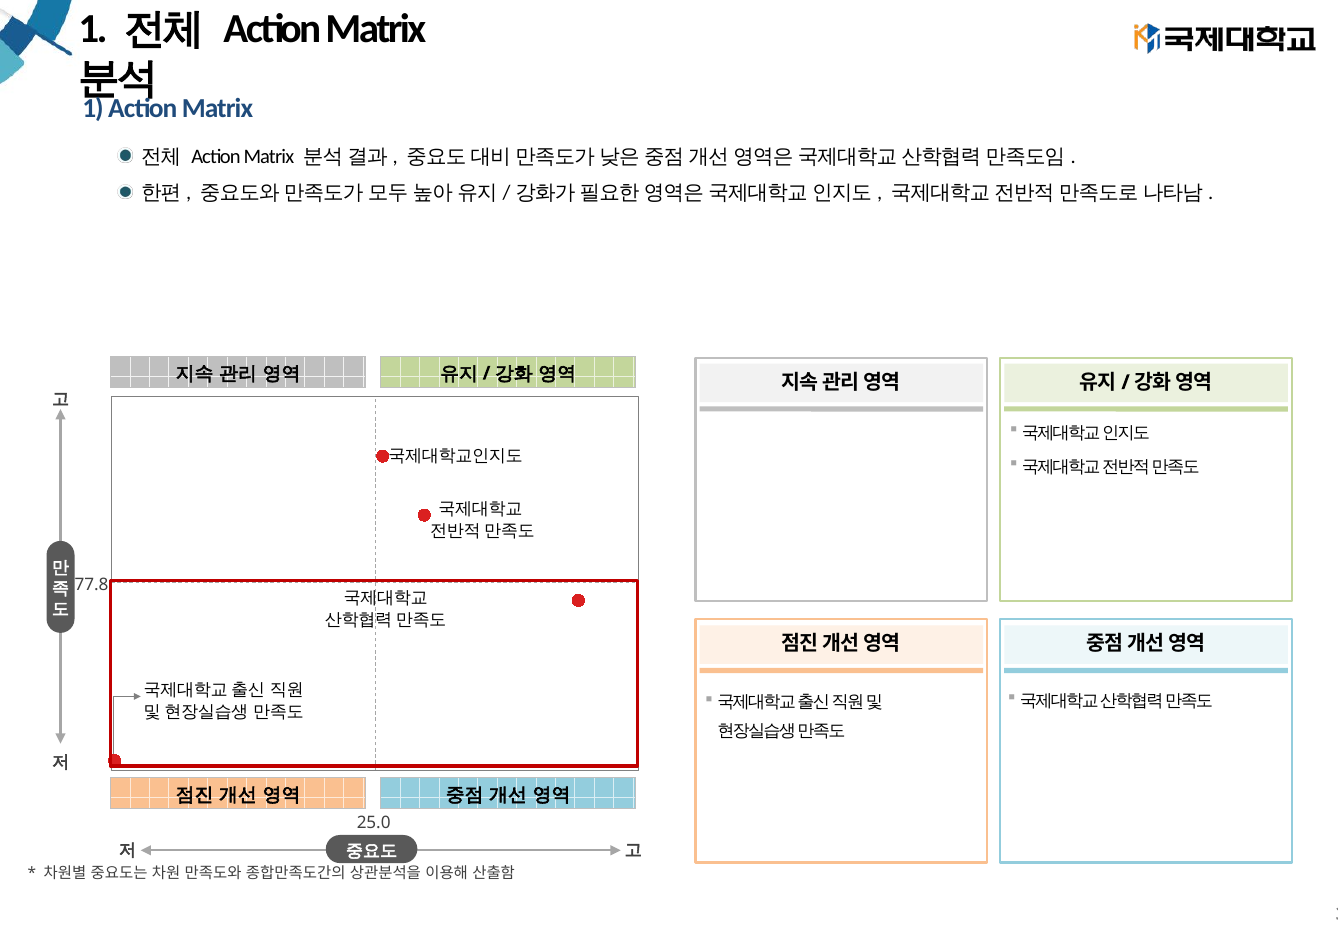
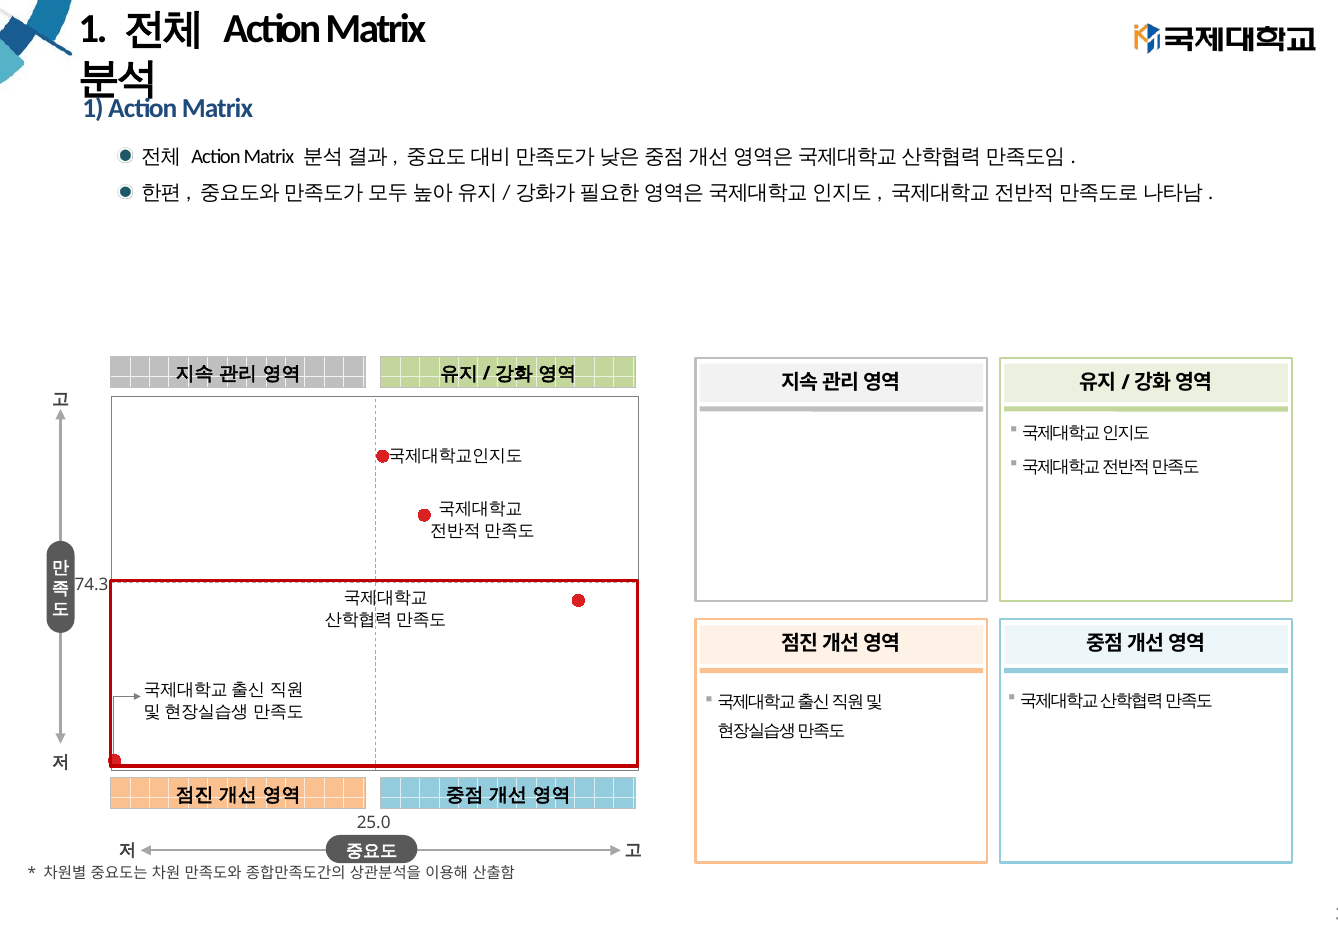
77.8: 77.8 -> 74.3
